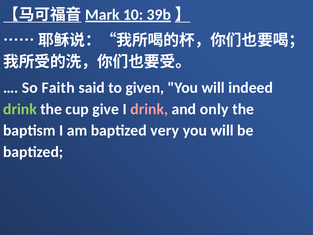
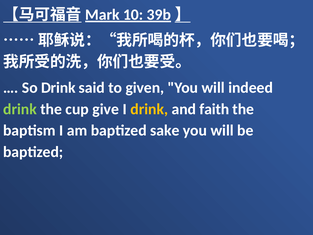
So Faith: Faith -> Drink
drink at (149, 109) colour: pink -> yellow
only: only -> faith
very: very -> sake
